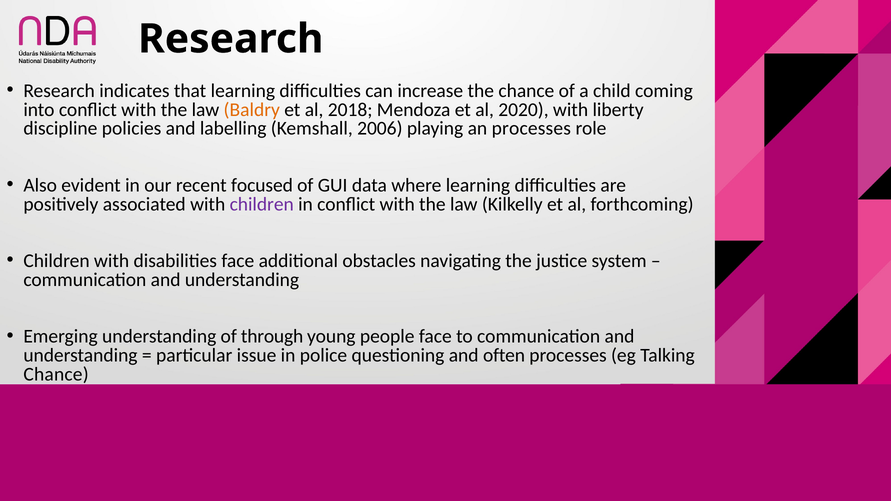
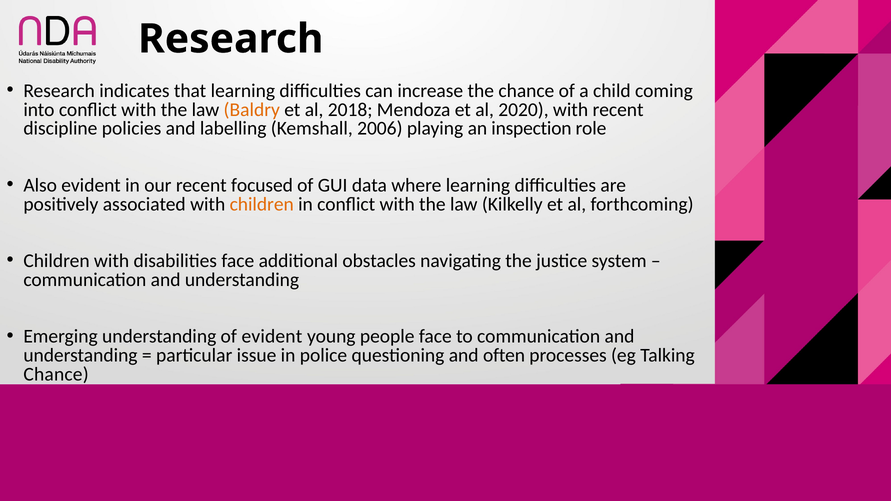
with liberty: liberty -> recent
an processes: processes -> inspection
children at (262, 204) colour: purple -> orange
of through: through -> evident
